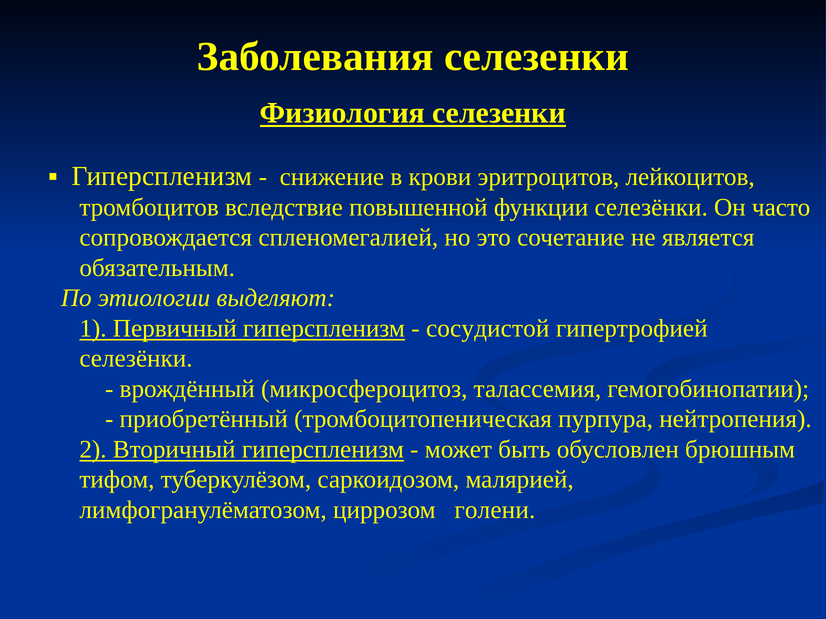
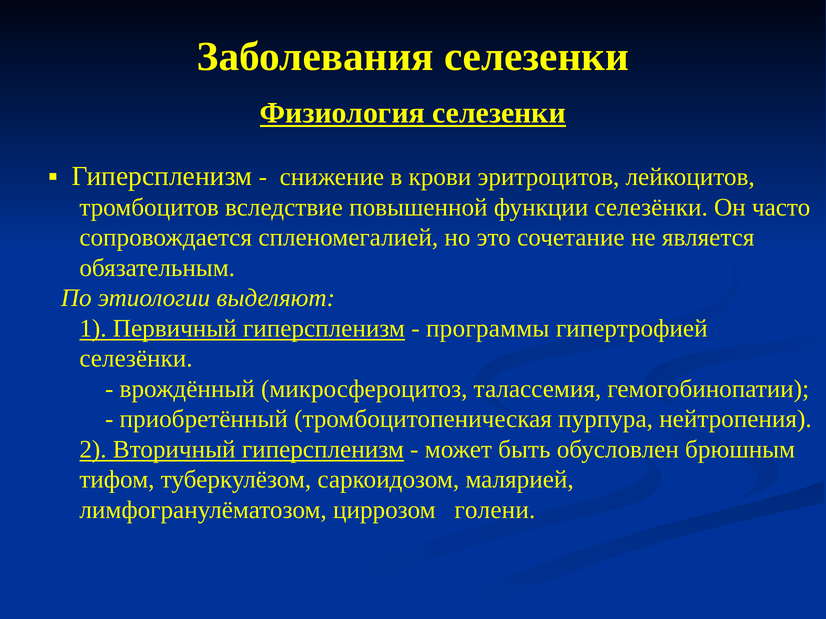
сосудистой: сосудистой -> программы
